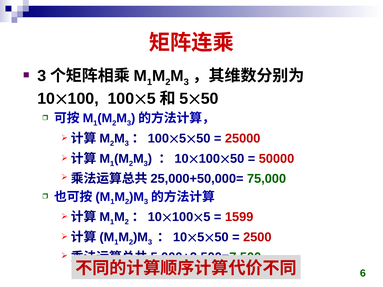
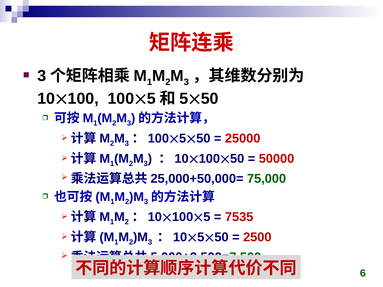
1599: 1599 -> 7535
